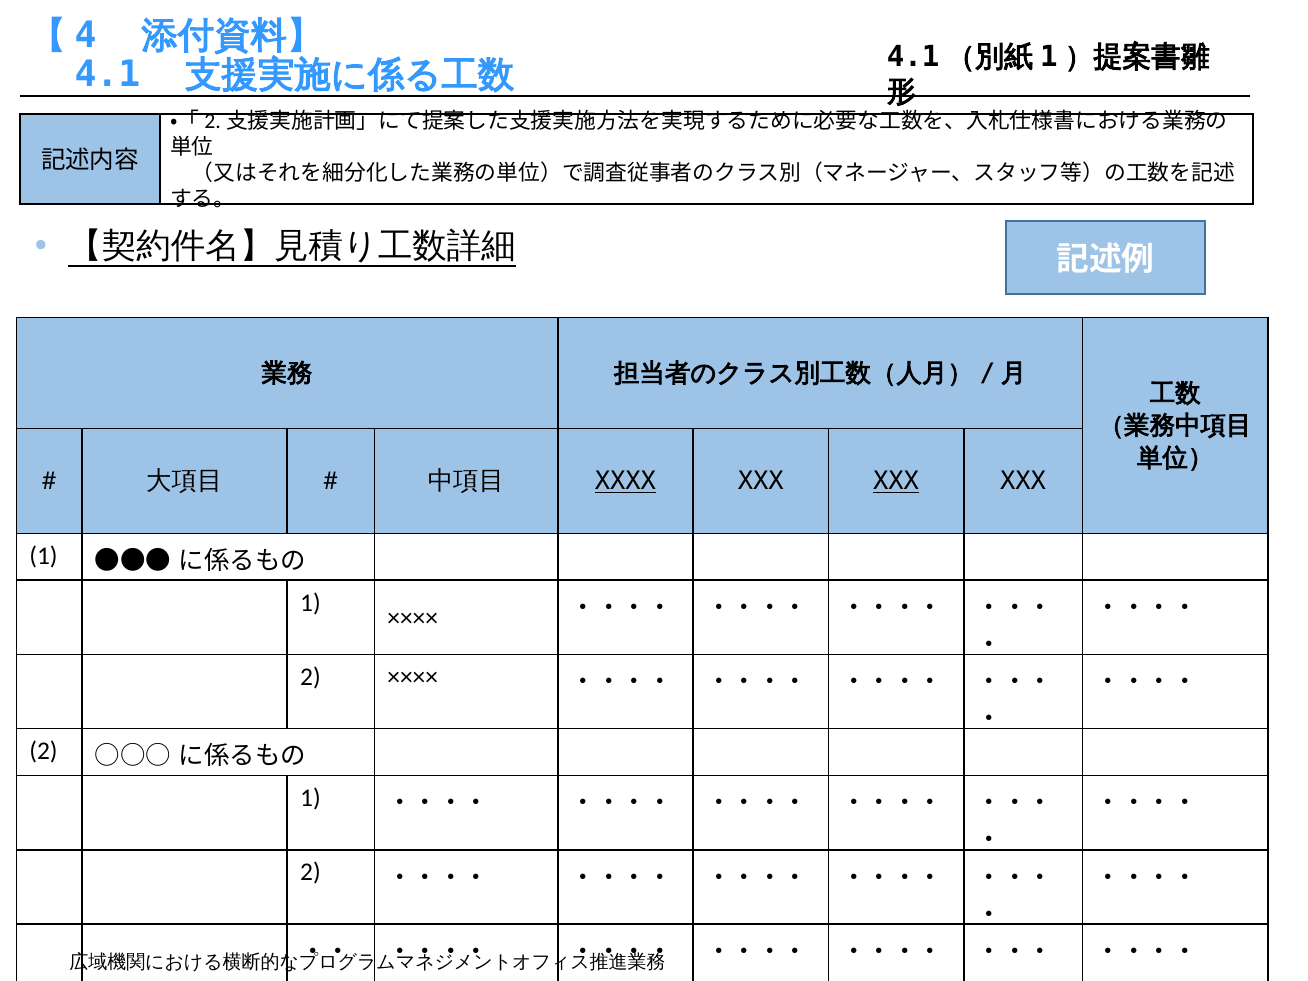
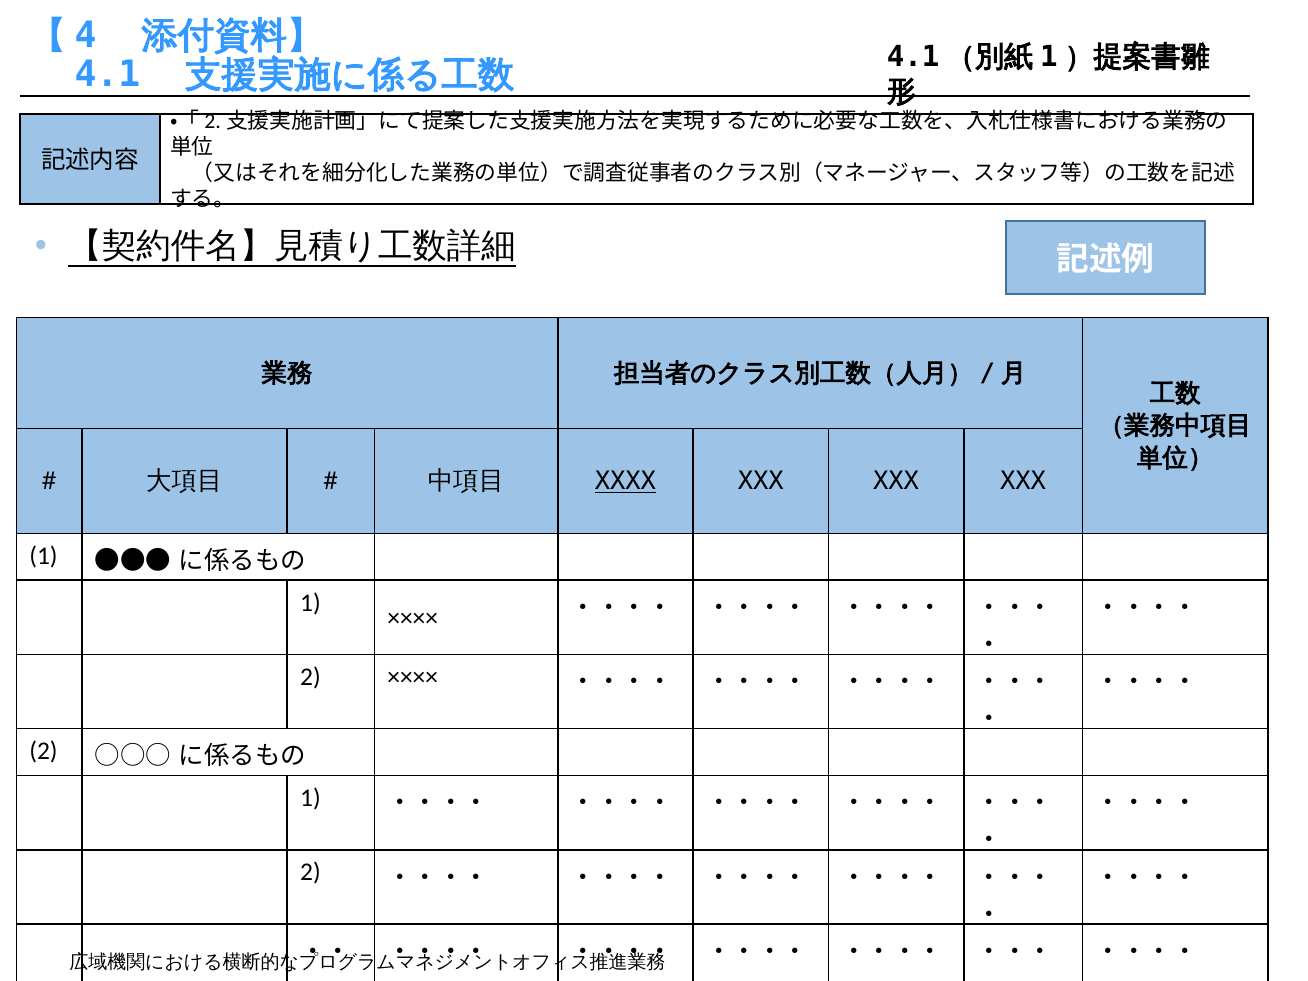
XXX at (896, 481) underline: present -> none
